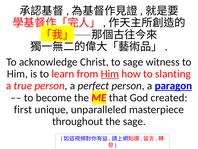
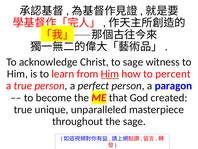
slanting: slanting -> percent
paragon underline: present -> none
first at (23, 109): first -> true
